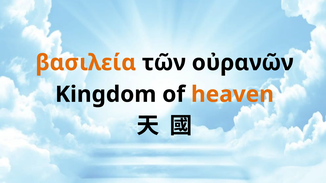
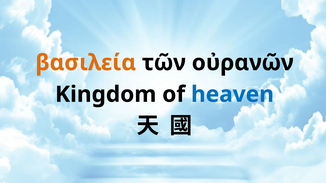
heaven colour: orange -> blue
